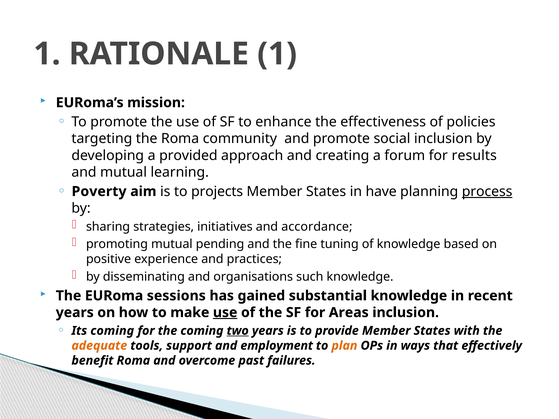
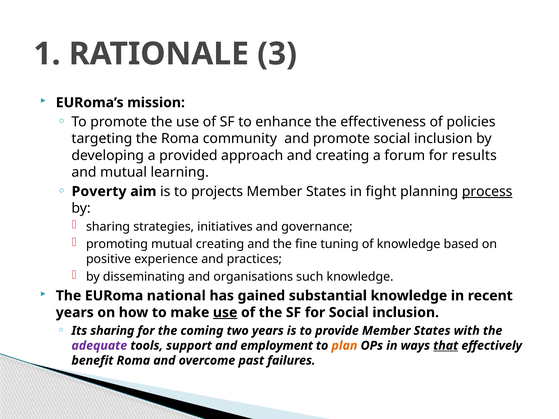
RATIONALE 1: 1 -> 3
have: have -> fight
accordance: accordance -> governance
mutual pending: pending -> creating
sessions: sessions -> national
for Areas: Areas -> Social
Its coming: coming -> sharing
two underline: present -> none
adequate colour: orange -> purple
that underline: none -> present
